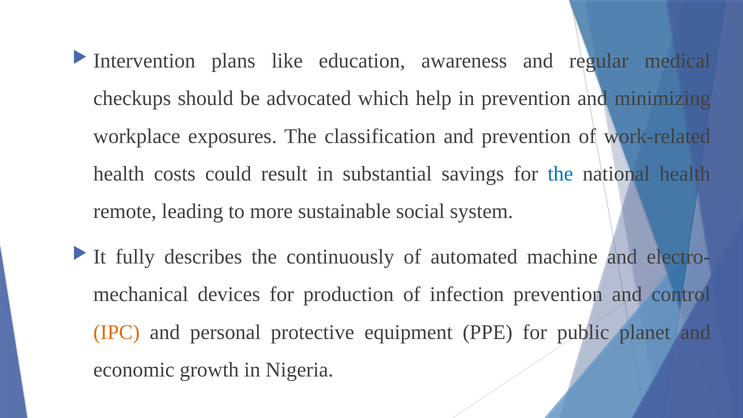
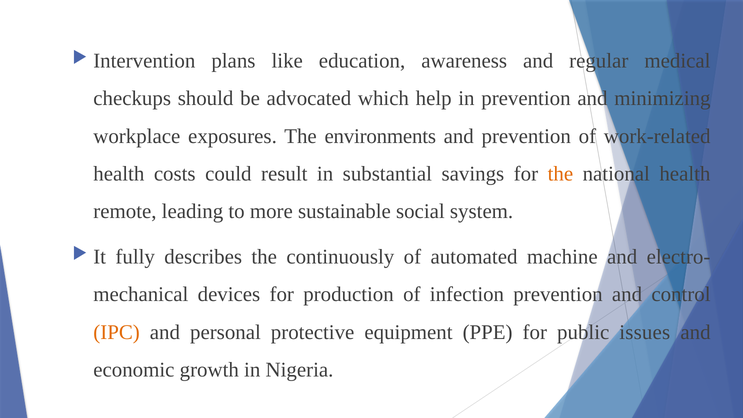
classification: classification -> environments
the at (560, 174) colour: blue -> orange
planet: planet -> issues
